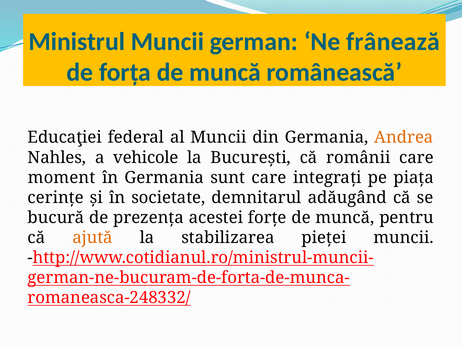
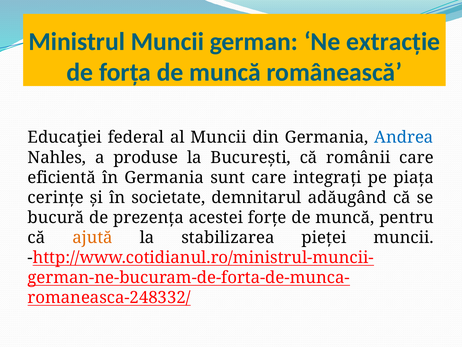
frânează: frânează -> extracție
Andrea colour: orange -> blue
vehicole: vehicole -> produse
moment: moment -> eficientă
